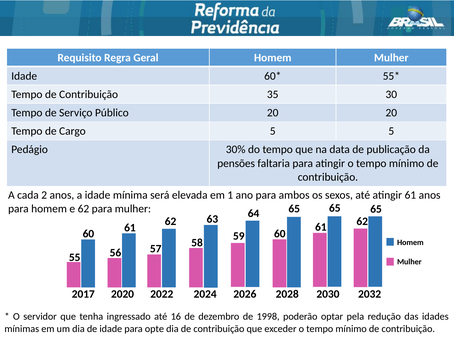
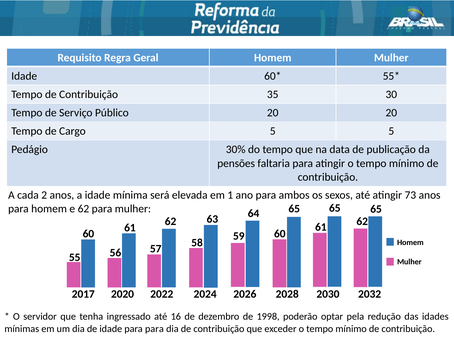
atingir 61: 61 -> 73
para opte: opte -> para
